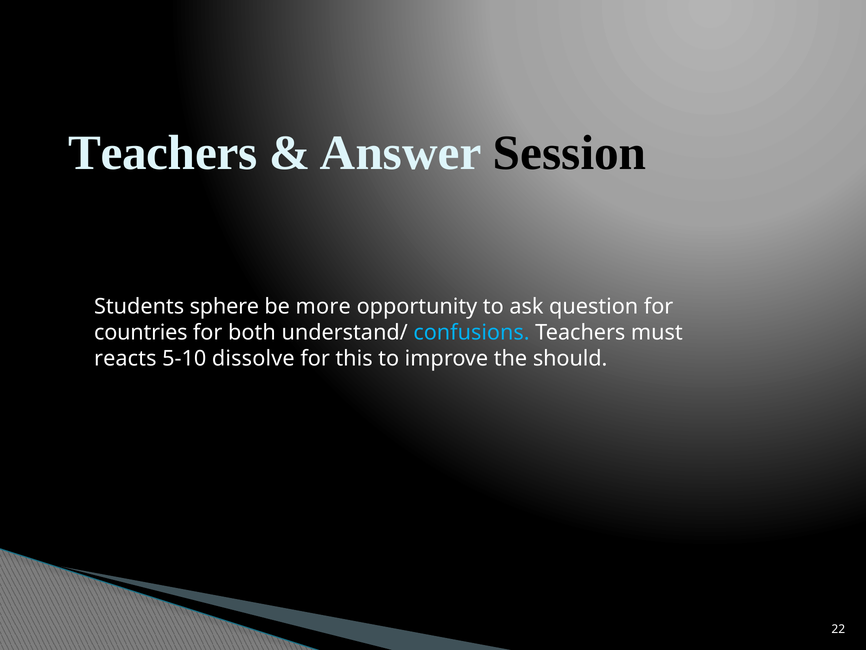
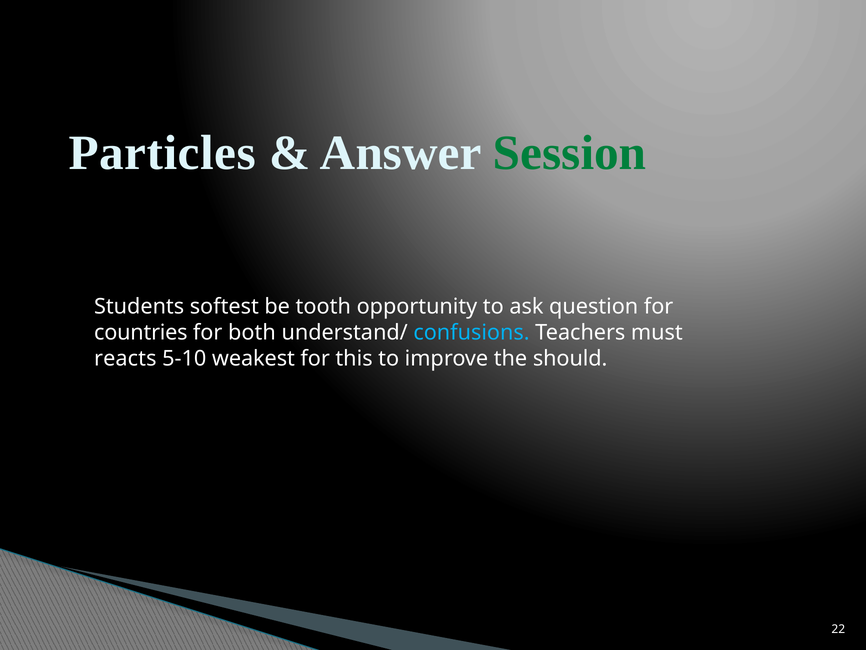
Teachers at (163, 153): Teachers -> Particles
Session colour: black -> green
sphere: sphere -> softest
more: more -> tooth
dissolve: dissolve -> weakest
